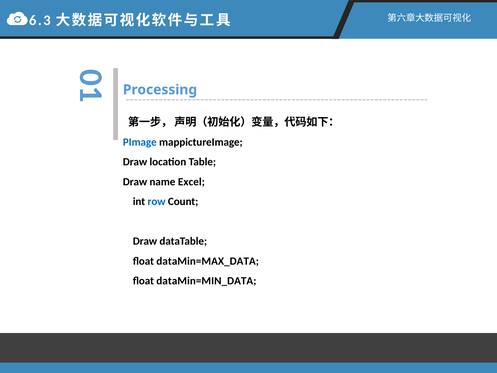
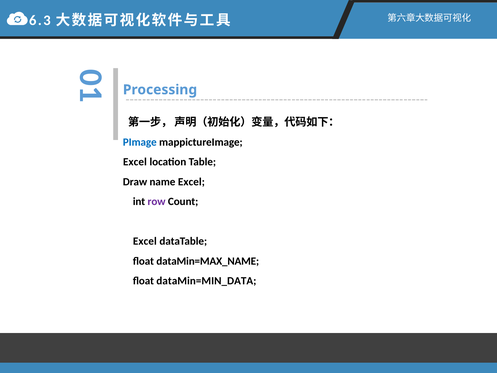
Draw at (135, 162): Draw -> Excel
row colour: blue -> purple
Draw at (145, 241): Draw -> Excel
dataMin=MAX_DATA: dataMin=MAX_DATA -> dataMin=MAX_NAME
